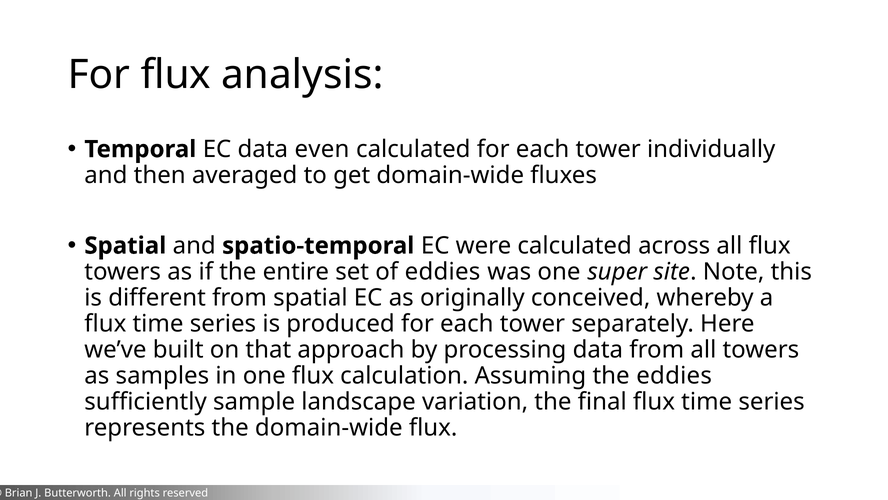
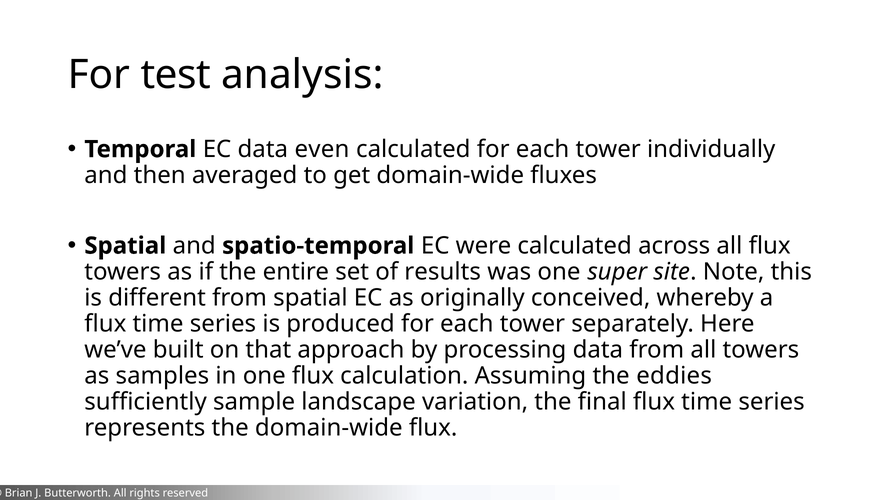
For flux: flux -> test
of eddies: eddies -> results
